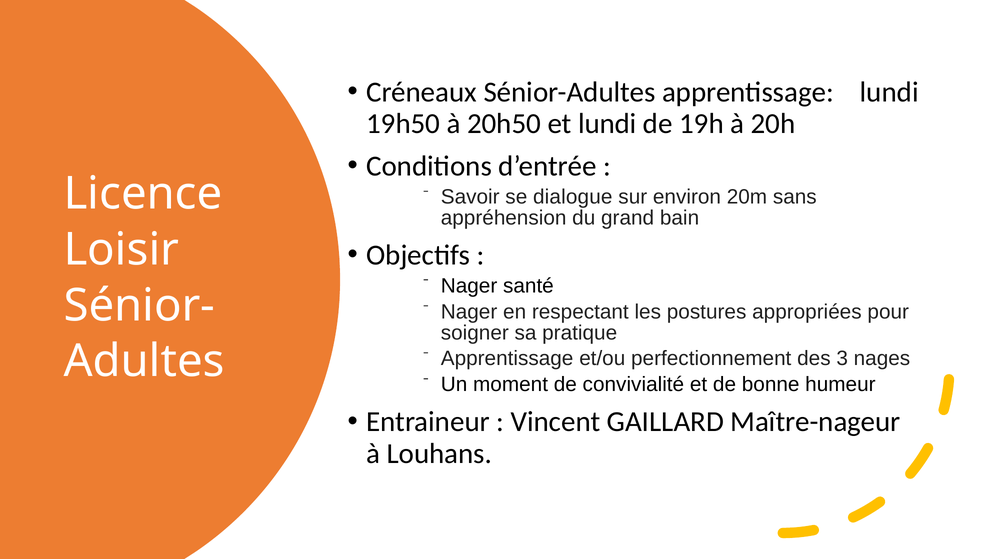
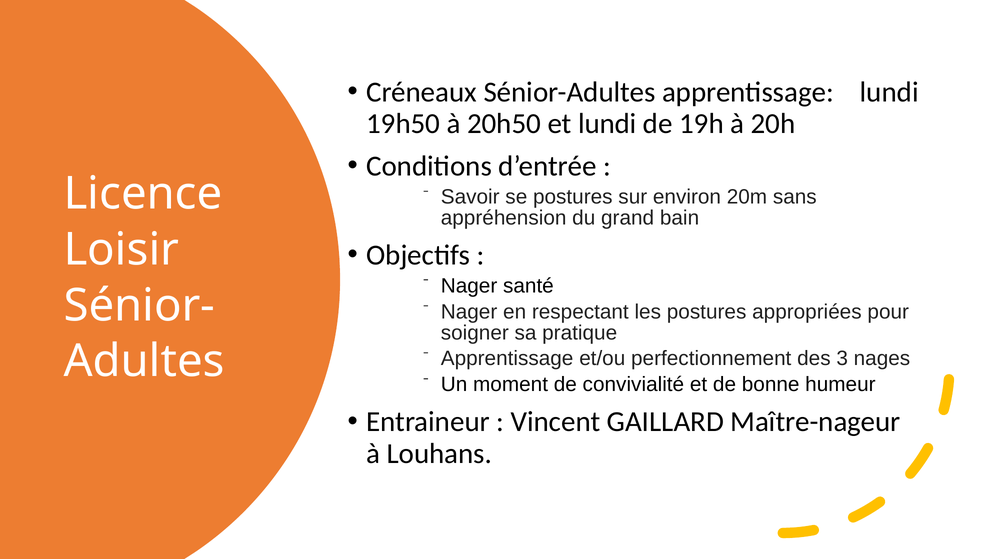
se dialogue: dialogue -> postures
